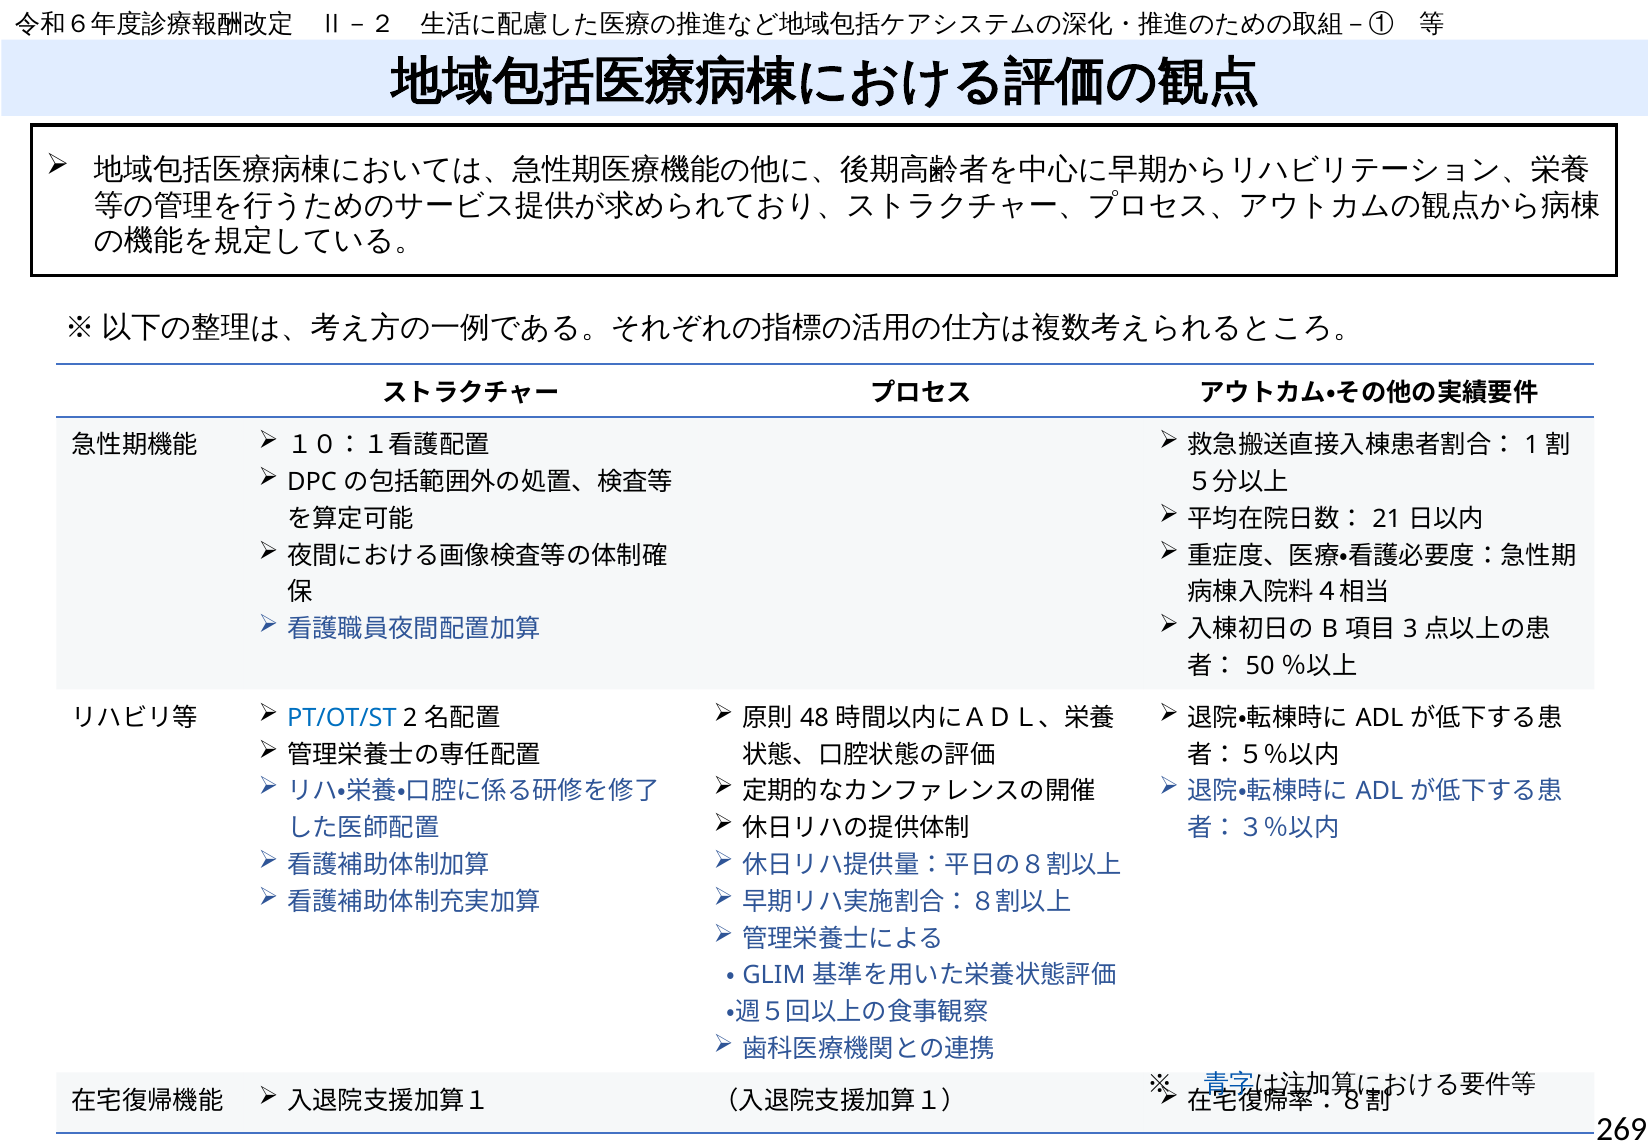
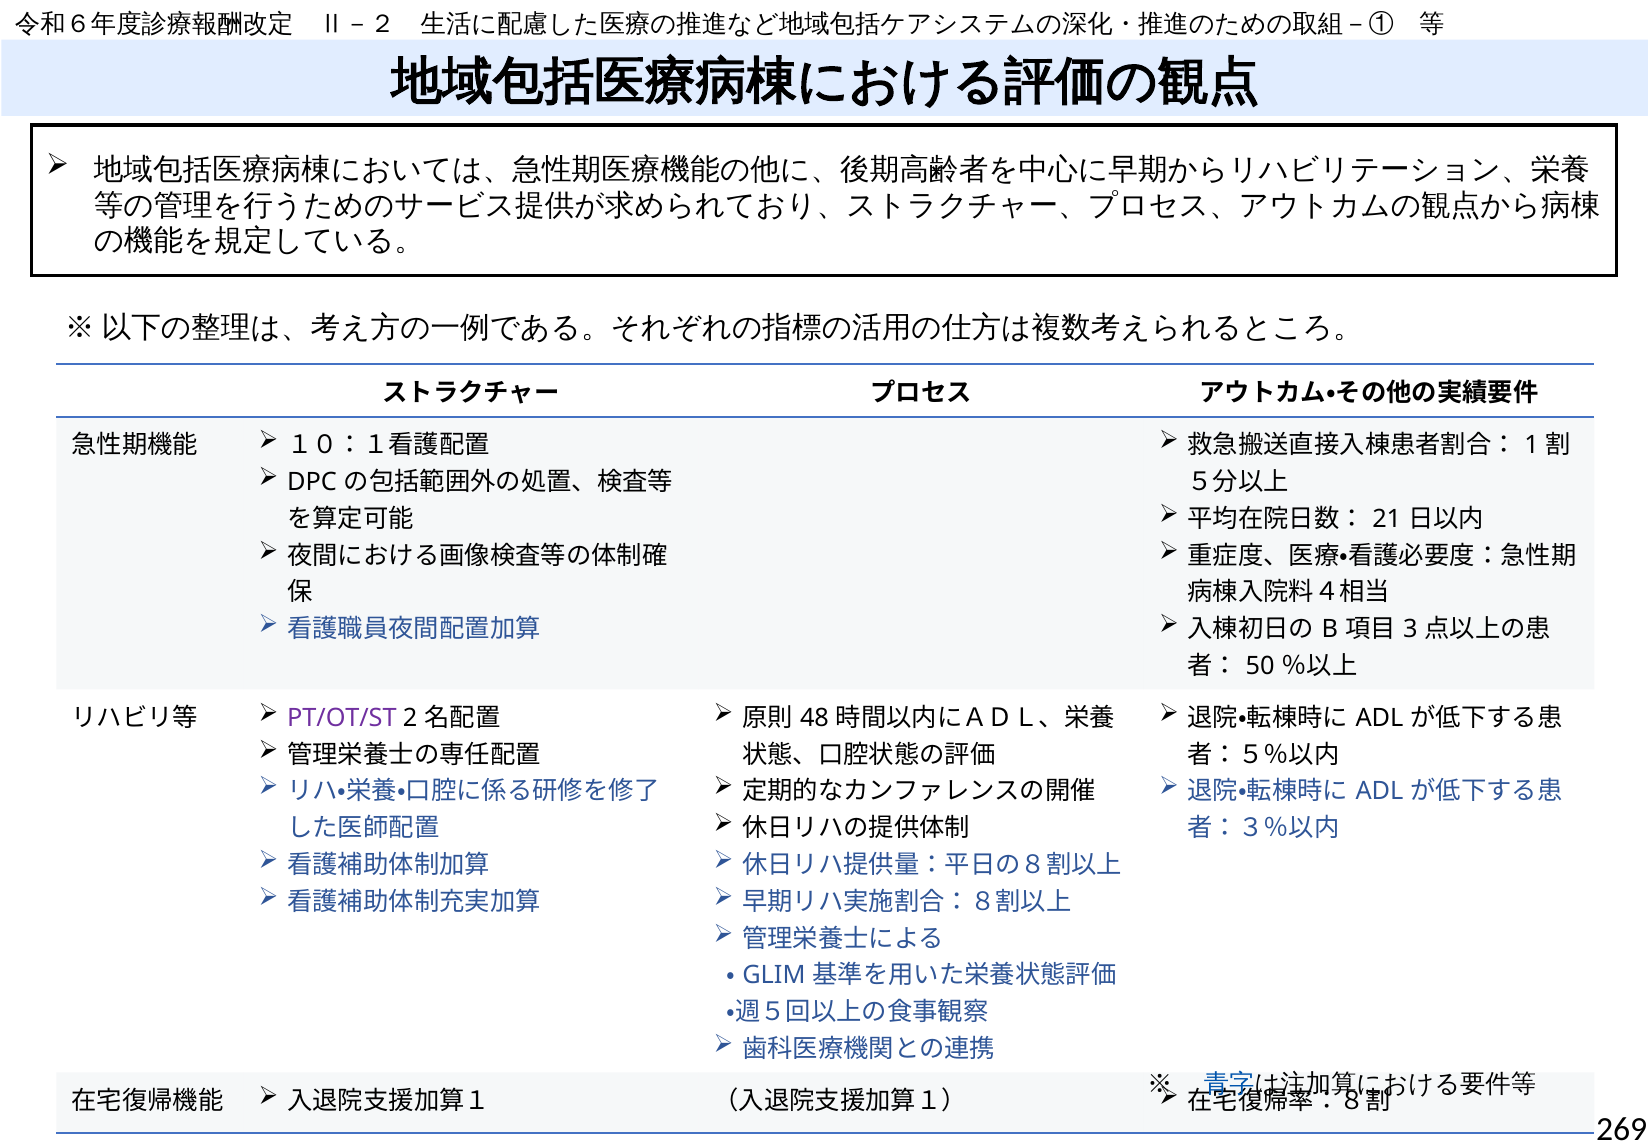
PT/OT/ST colour: blue -> purple
